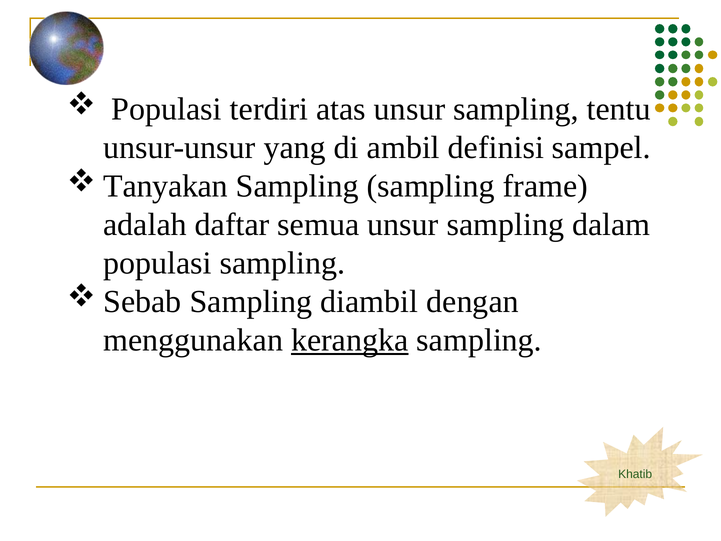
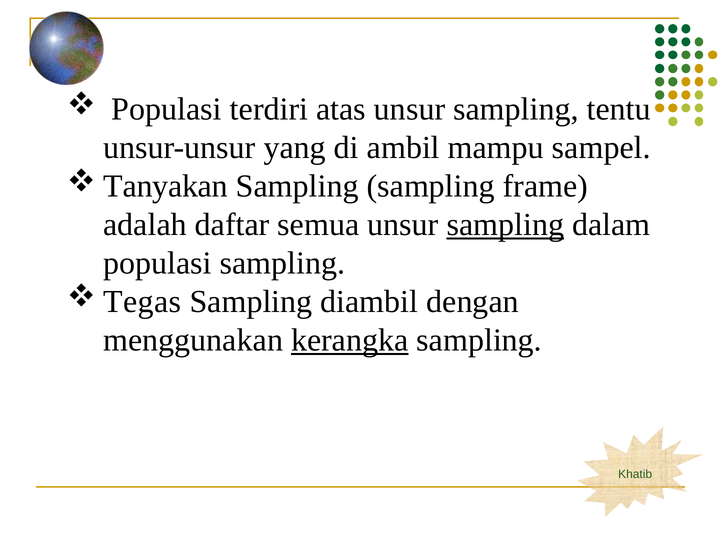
definisi: definisi -> mampu
sampling at (505, 224) underline: none -> present
Sebab: Sebab -> Tegas
